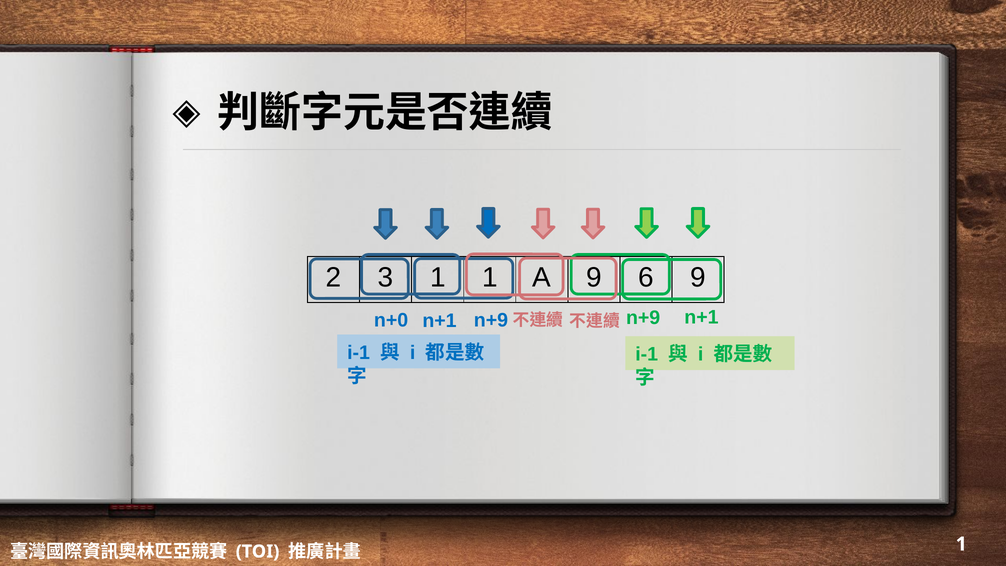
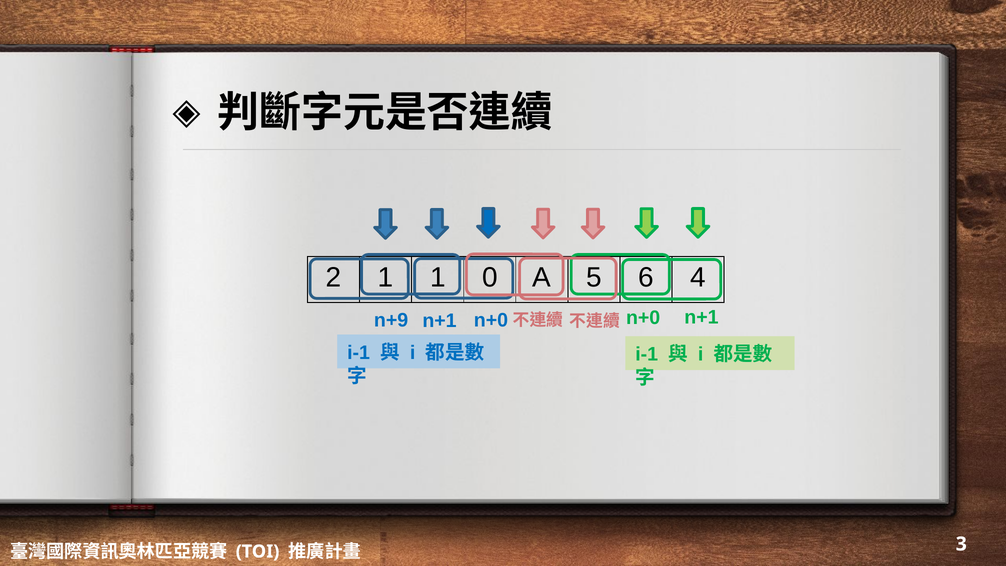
2 3: 3 -> 1
1 1: 1 -> 0
A 9: 9 -> 5
6 9: 9 -> 4
n+9 at (643, 318): n+9 -> n+0
n+0: n+0 -> n+9
n+9 at (491, 320): n+9 -> n+0
1 at (961, 544): 1 -> 3
